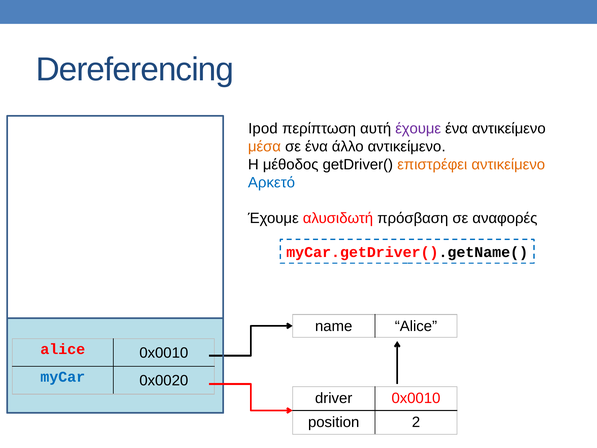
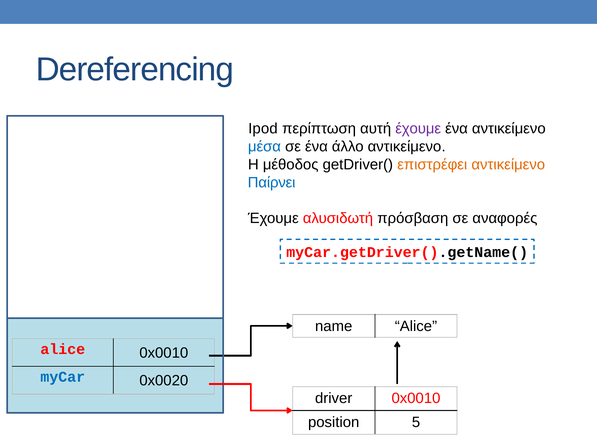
μέσα colour: orange -> blue
Αρκετό: Αρκετό -> Παίρνει
2: 2 -> 5
